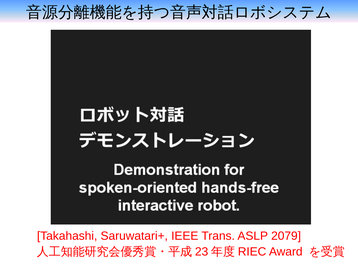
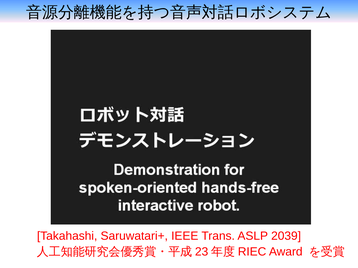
2079: 2079 -> 2039
